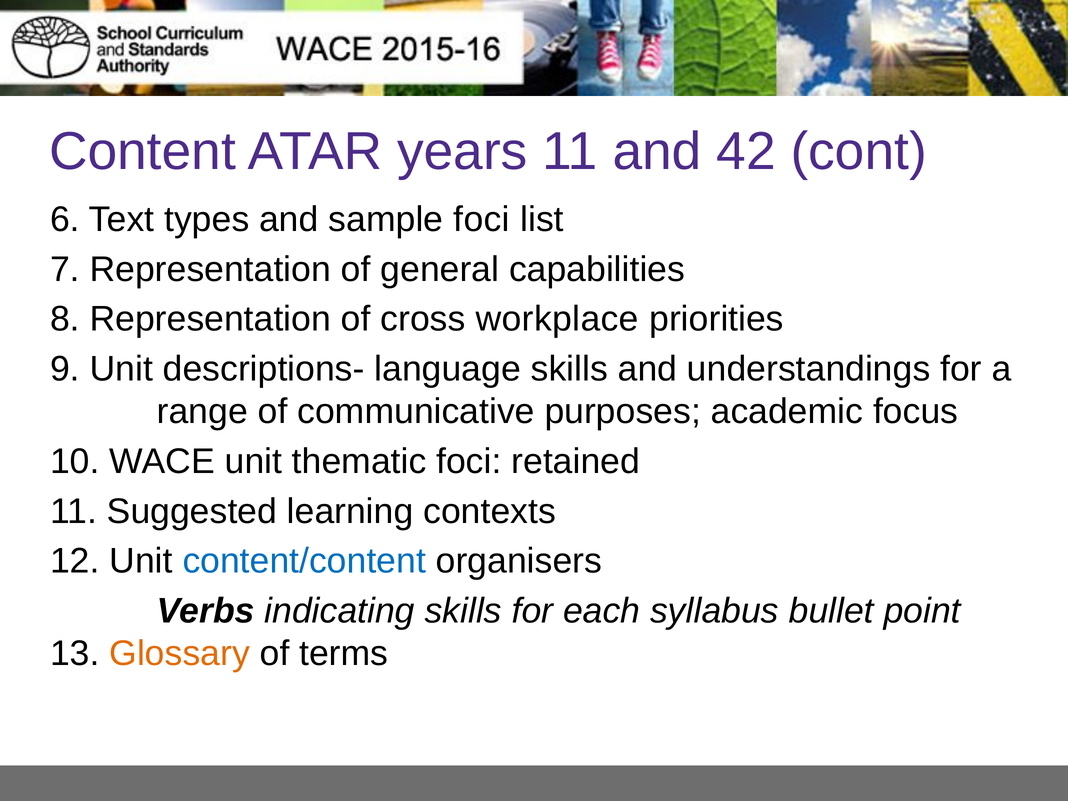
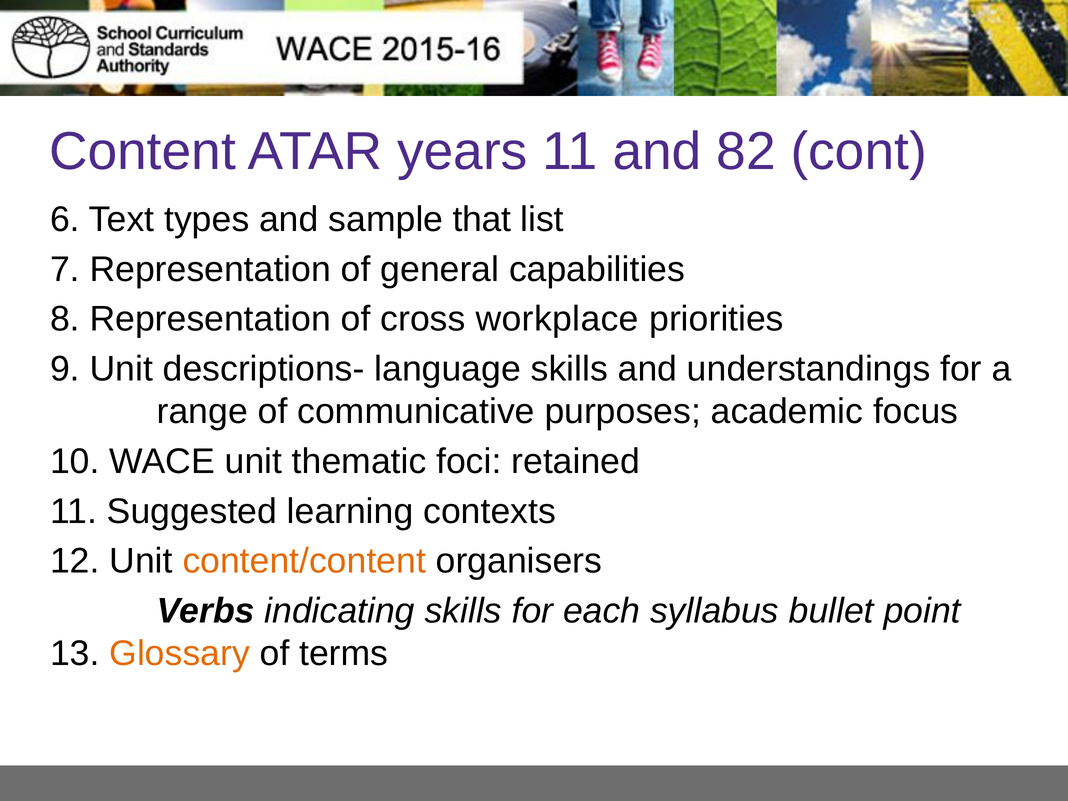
42: 42 -> 82
sample foci: foci -> that
content/content colour: blue -> orange
